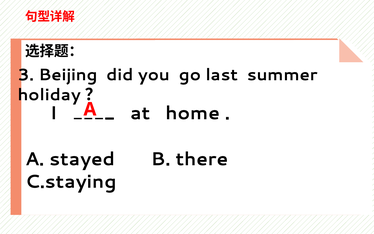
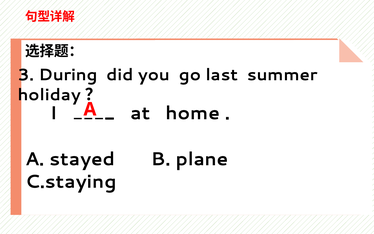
Beijing: Beijing -> During
there: there -> plane
